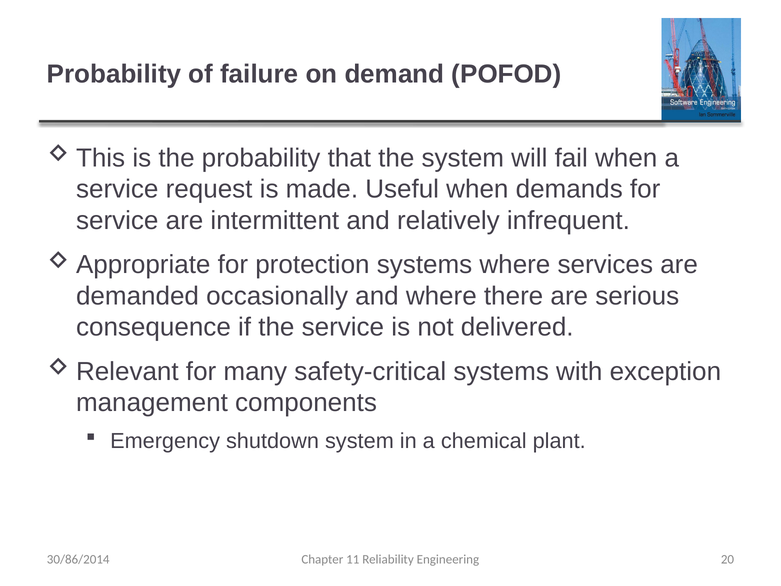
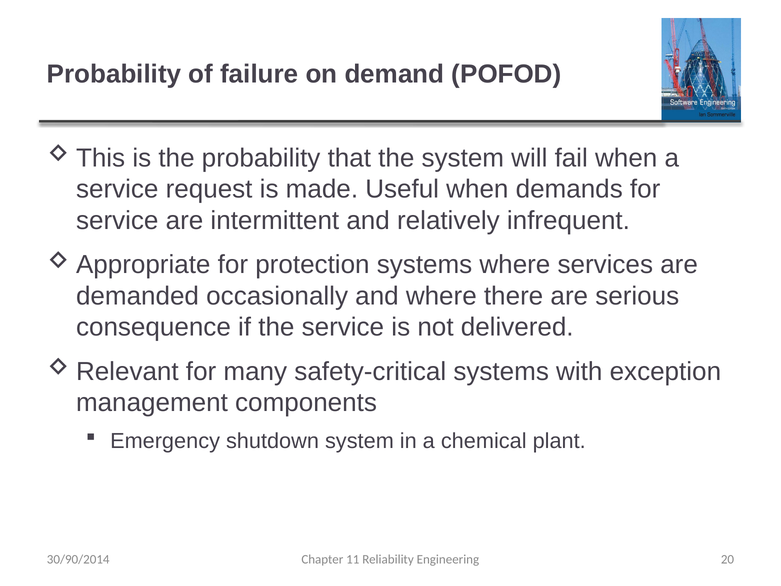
30/86/2014: 30/86/2014 -> 30/90/2014
